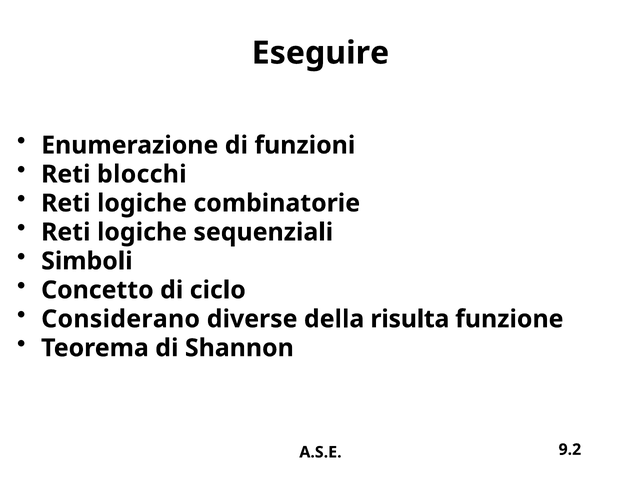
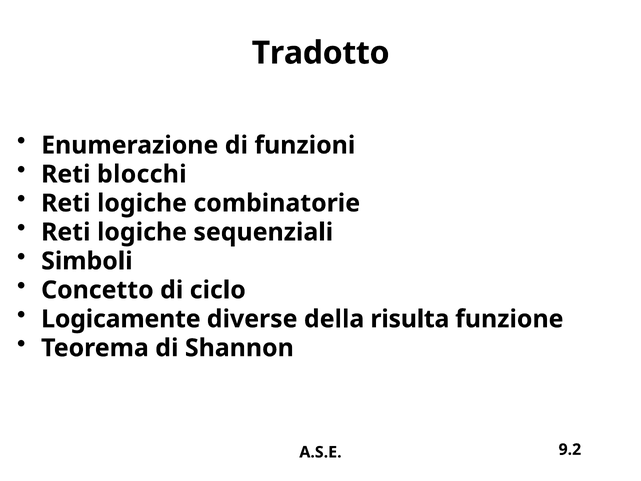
Eseguire: Eseguire -> Tradotto
Considerano: Considerano -> Logicamente
